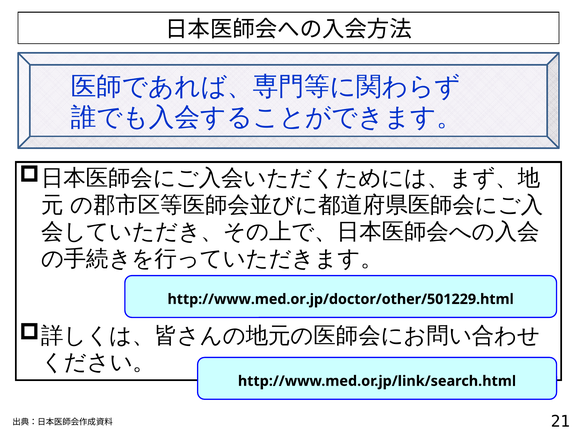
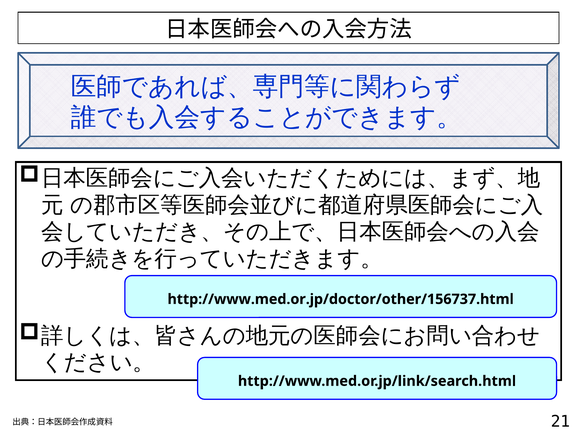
http://www.med.or.jp/doctor/other/501229.html: http://www.med.or.jp/doctor/other/501229.html -> http://www.med.or.jp/doctor/other/156737.html
